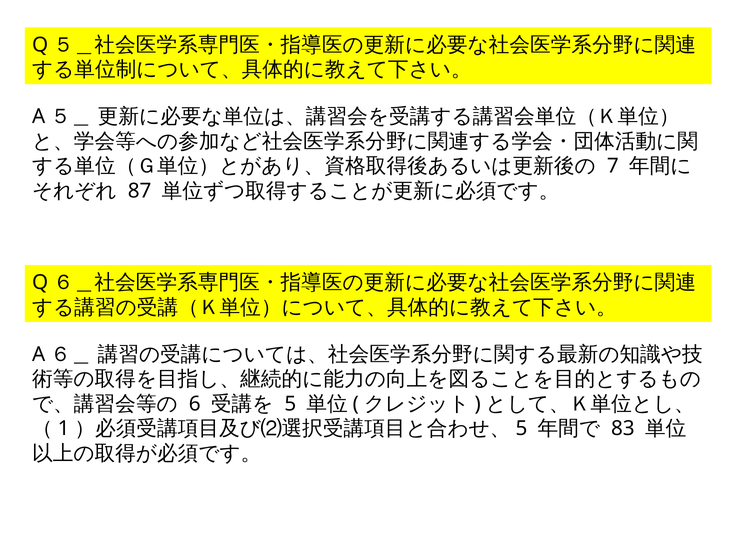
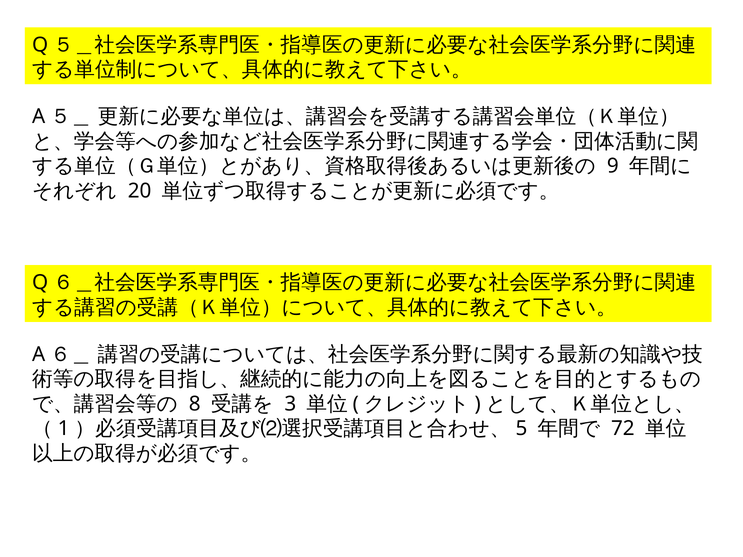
7: 7 -> 9
87: 87 -> 20
6: 6 -> 8
5: 5 -> 3
83: 83 -> 72
